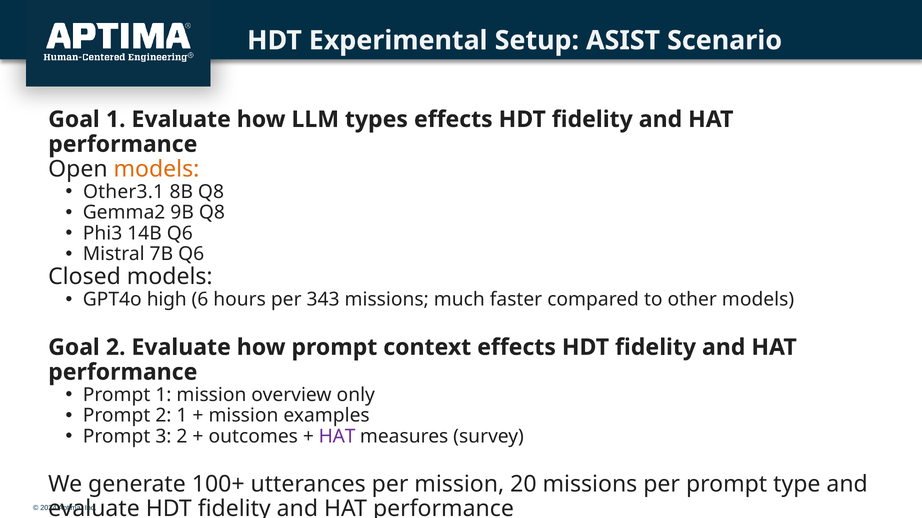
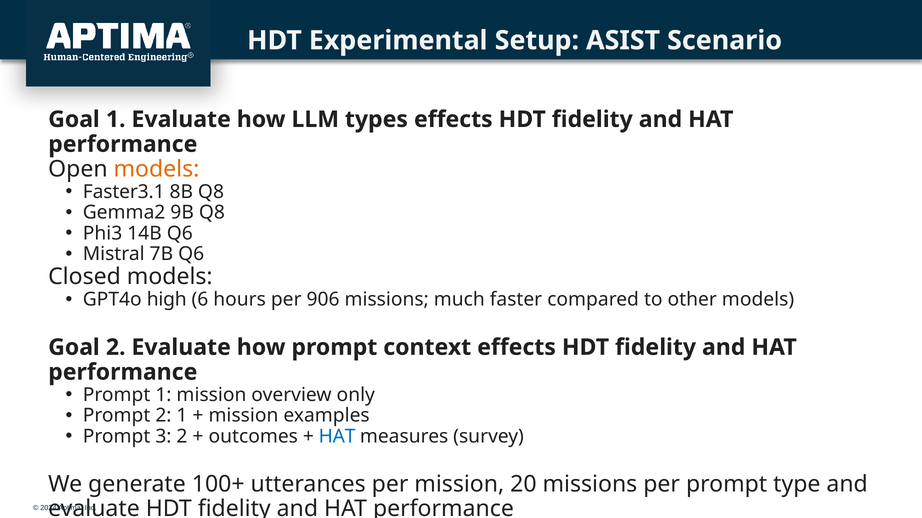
Other3.1: Other3.1 -> Faster3.1
343: 343 -> 906
HAT at (337, 437) colour: purple -> blue
